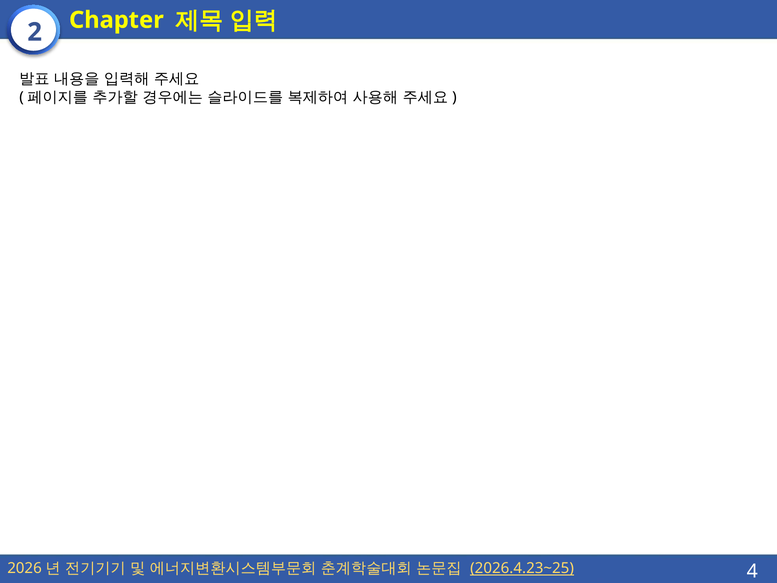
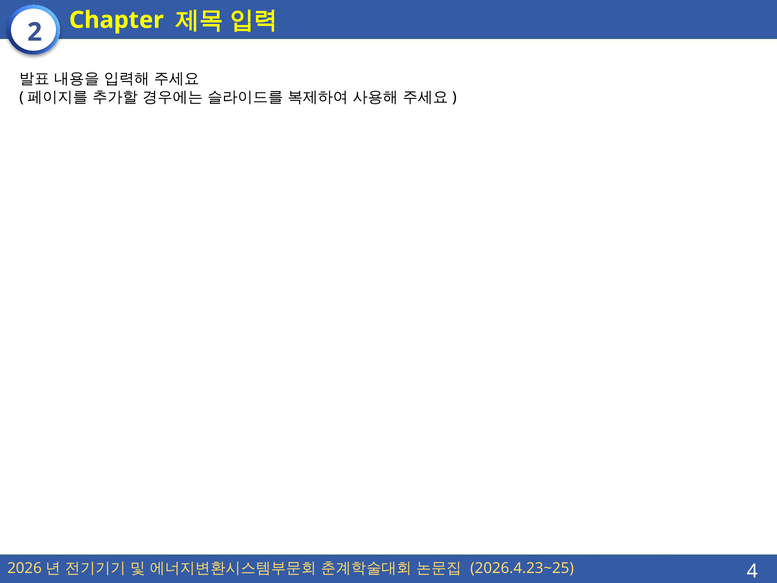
2026.4.23~25 underline: present -> none
